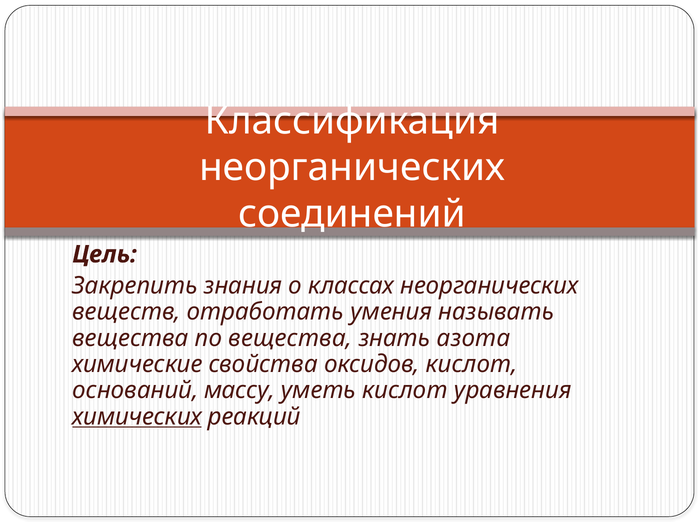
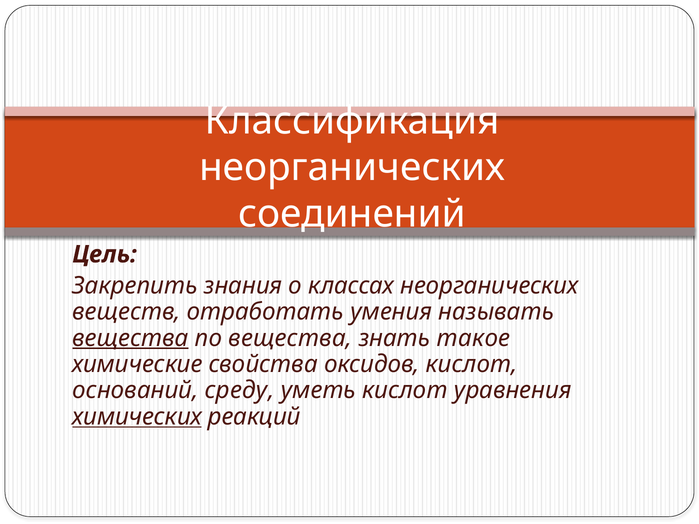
вещества at (130, 338) underline: none -> present
азота: азота -> такое
массу: массу -> среду
